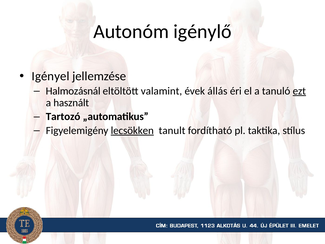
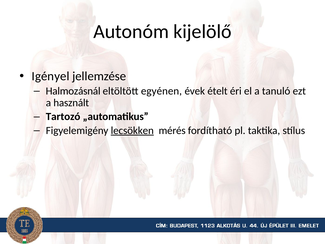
igénylő: igénylő -> kijelölő
valamint: valamint -> egyénen
állás: állás -> ételt
ezt underline: present -> none
tanult: tanult -> mérés
